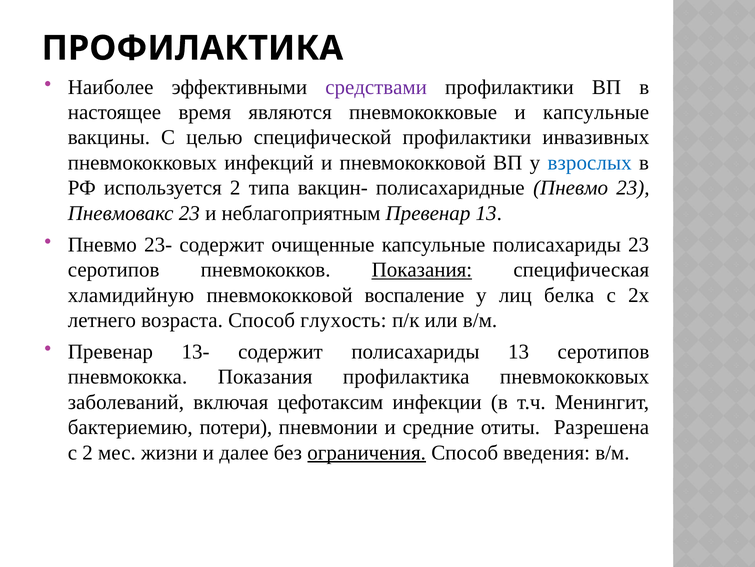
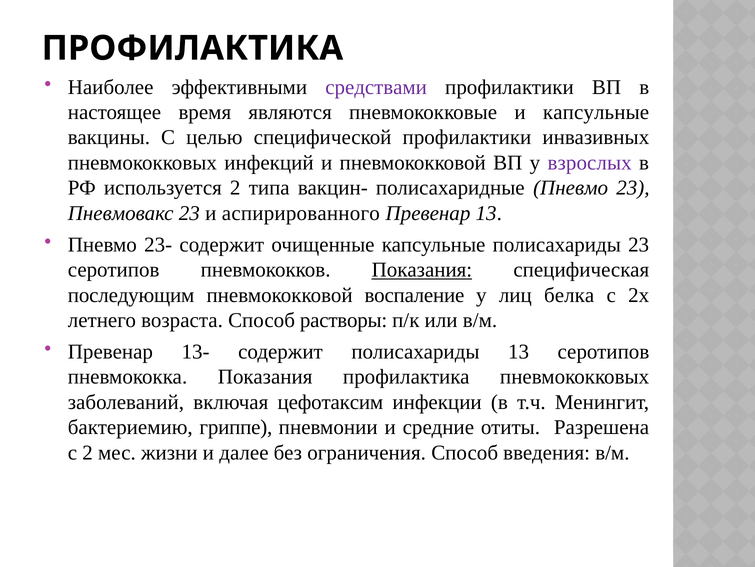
взрослых colour: blue -> purple
неблагоприятным: неблагоприятным -> аспирированного
хламидийную: хламидийную -> последующим
глухость: глухость -> растворы
потери: потери -> гриппе
ограничения underline: present -> none
